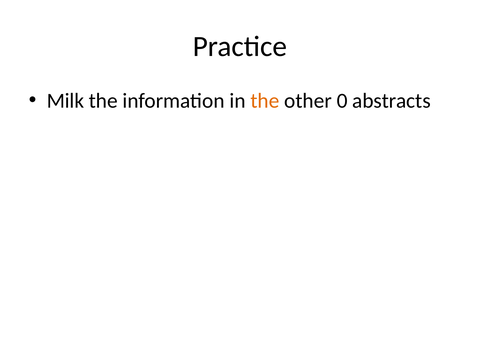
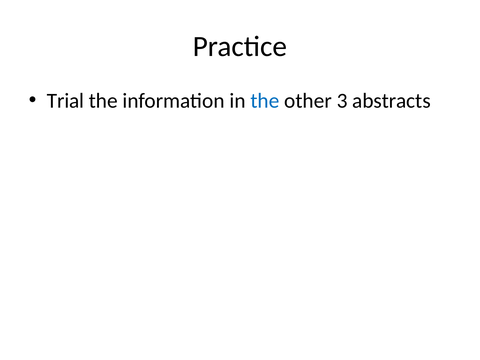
Milk: Milk -> Trial
the at (265, 101) colour: orange -> blue
0: 0 -> 3
